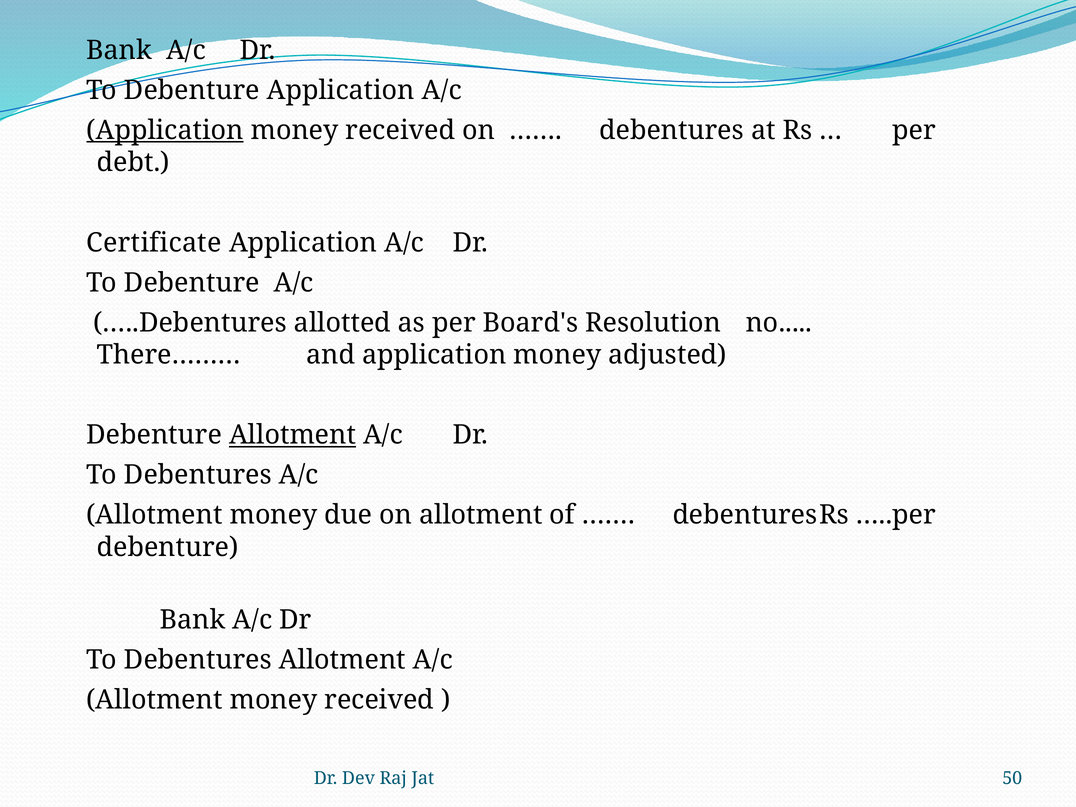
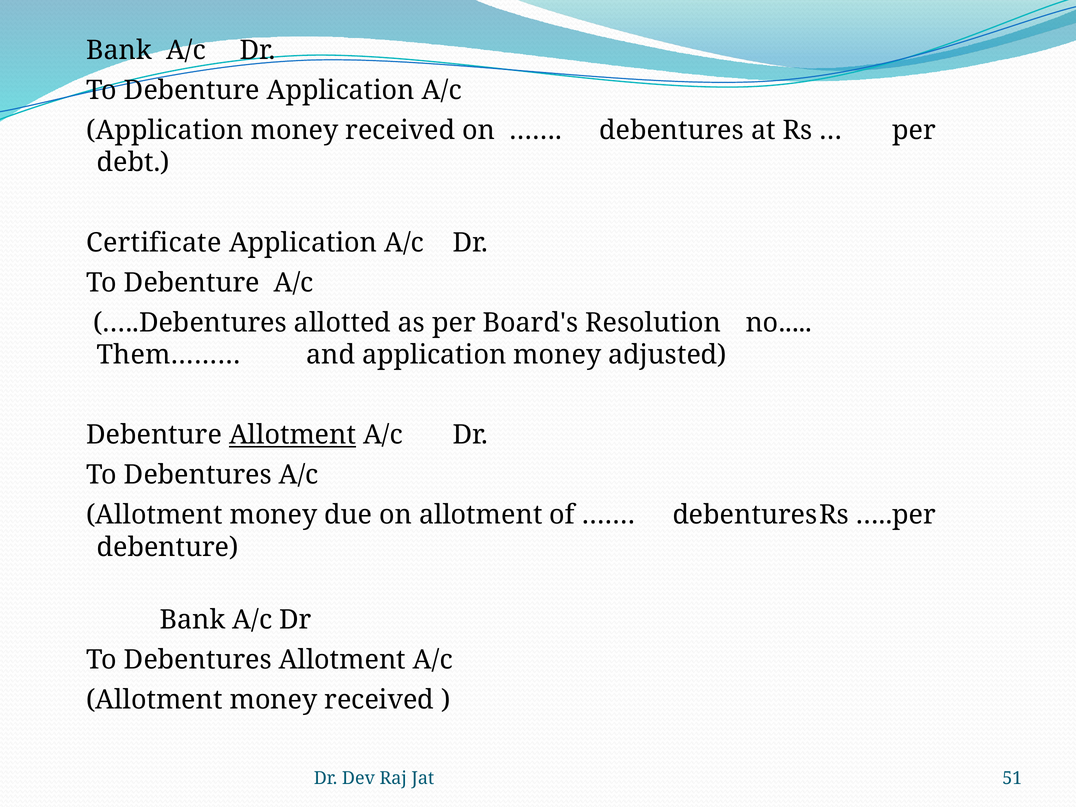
Application at (165, 130) underline: present -> none
There………: There……… -> Them………
50: 50 -> 51
